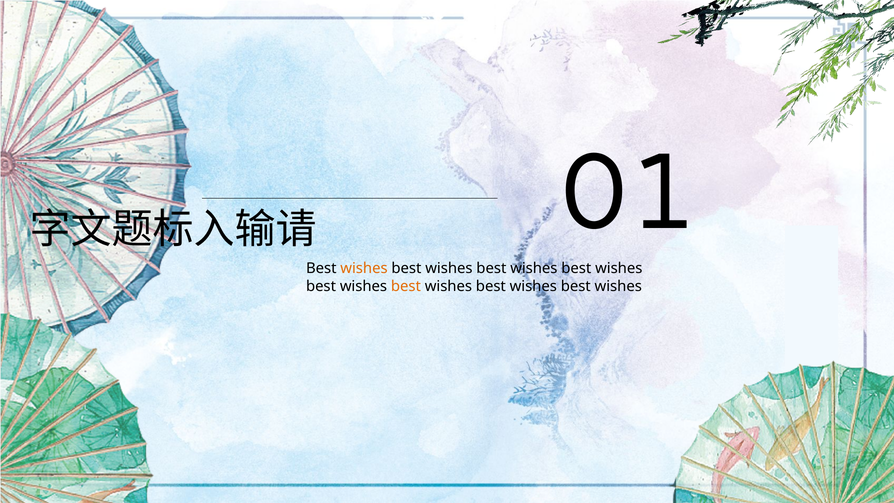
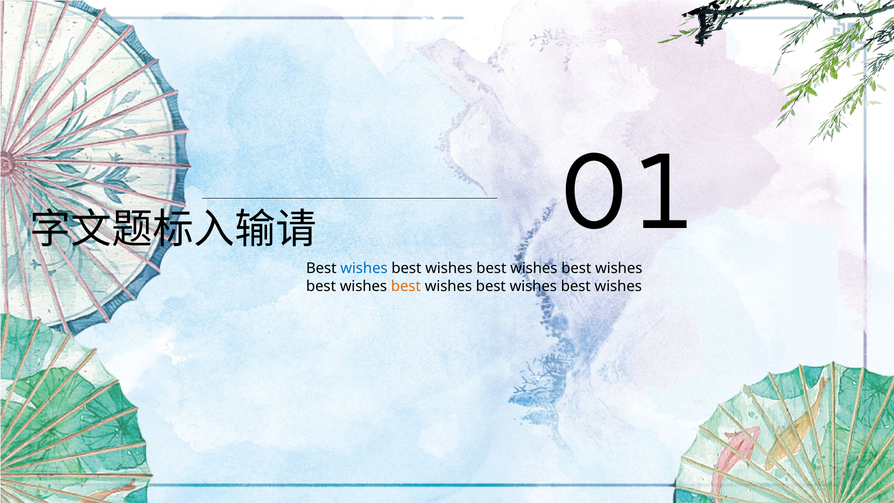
wishes at (364, 268) colour: orange -> blue
